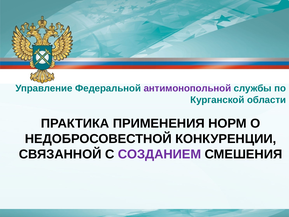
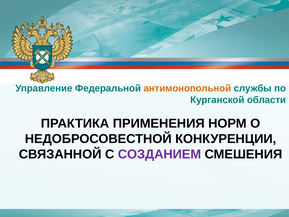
антимонопольной colour: purple -> orange
